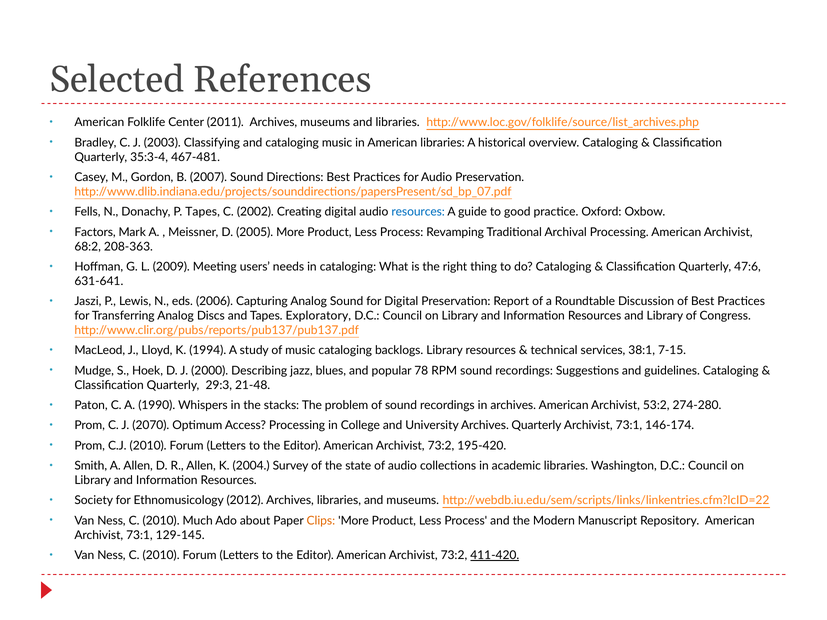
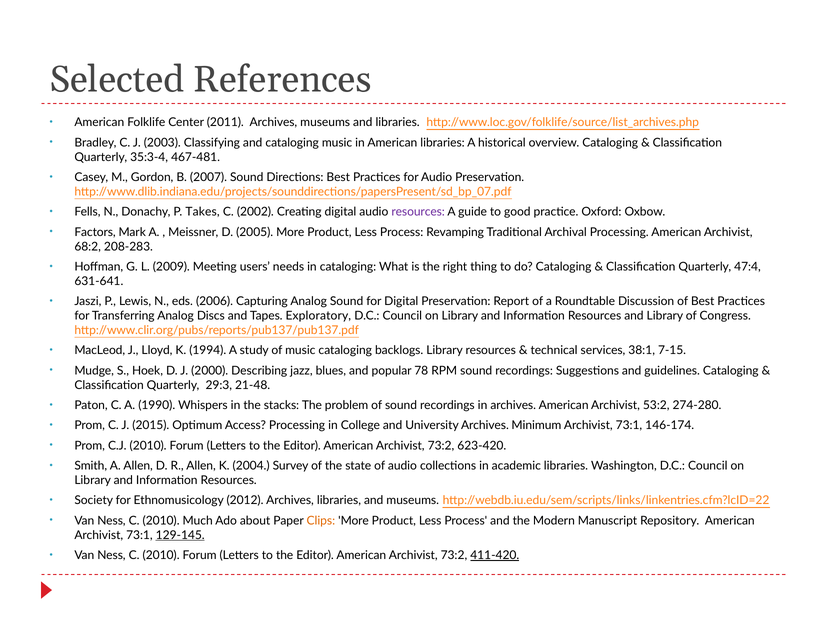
P Tapes: Tapes -> Takes
resources at (418, 212) colour: blue -> purple
208-363: 208-363 -> 208-283
47:6: 47:6 -> 47:4
2070: 2070 -> 2015
Archives Quarterly: Quarterly -> Minimum
195-420: 195-420 -> 623-420
129-145 underline: none -> present
